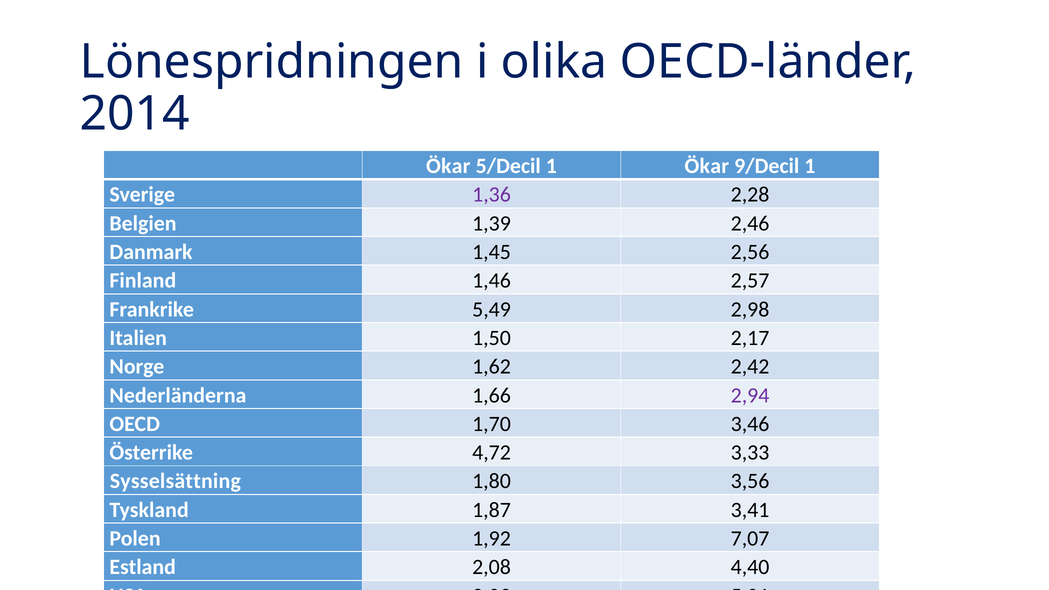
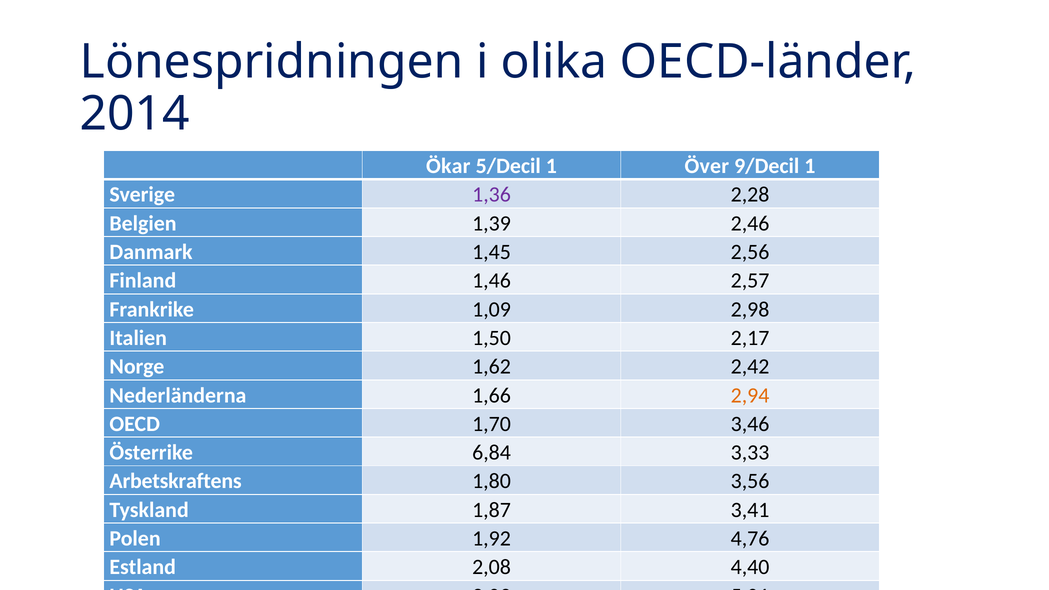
1 Ökar: Ökar -> Över
5,49: 5,49 -> 1,09
2,94 colour: purple -> orange
4,72: 4,72 -> 6,84
Sysselsättning: Sysselsättning -> Arbetskraftens
7,07: 7,07 -> 4,76
